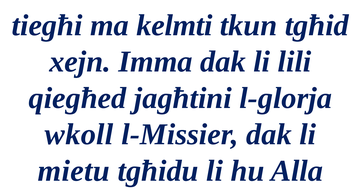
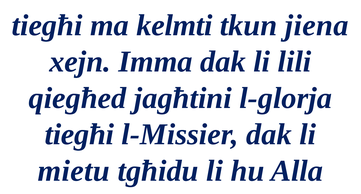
tgħid: tgħid -> jiena
wkoll at (79, 135): wkoll -> tiegħi
